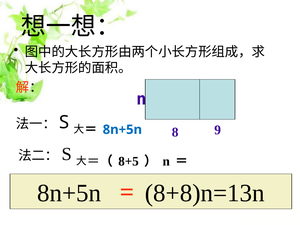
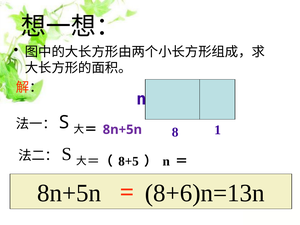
8n+5n at (122, 130) colour: blue -> purple
9: 9 -> 1
8+8)n=13n: 8+8)n=13n -> 8+6)n=13n
